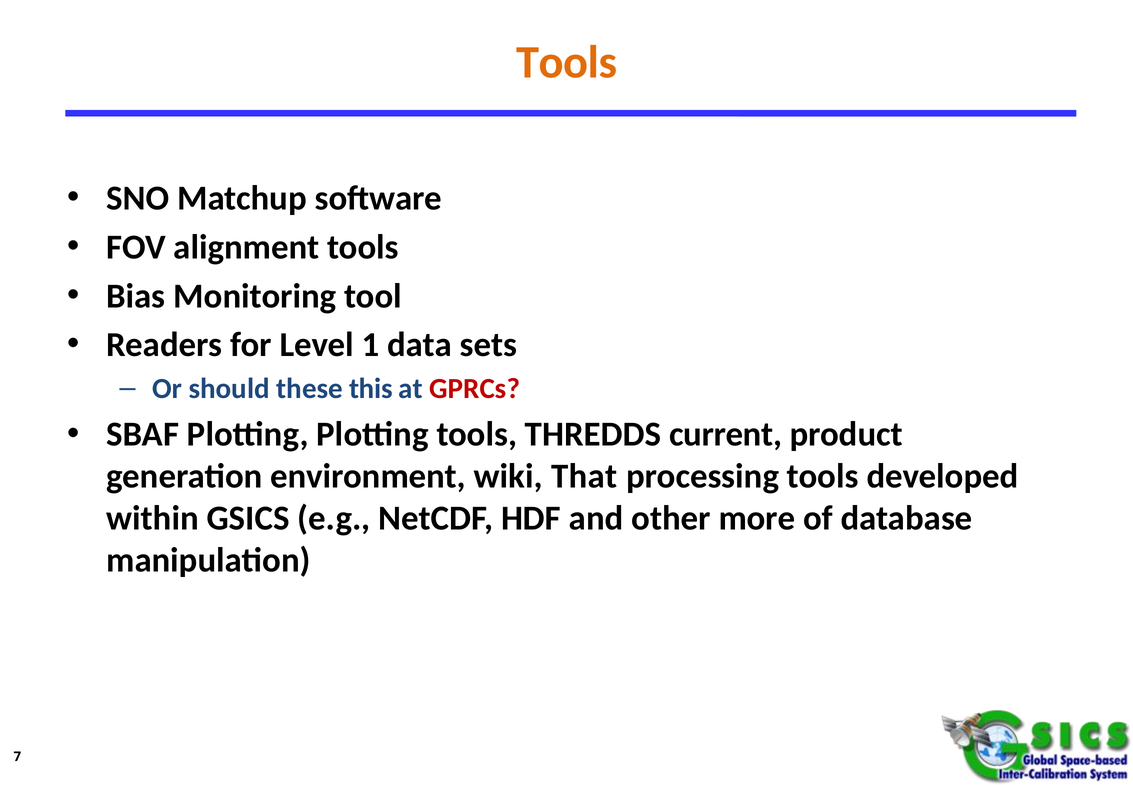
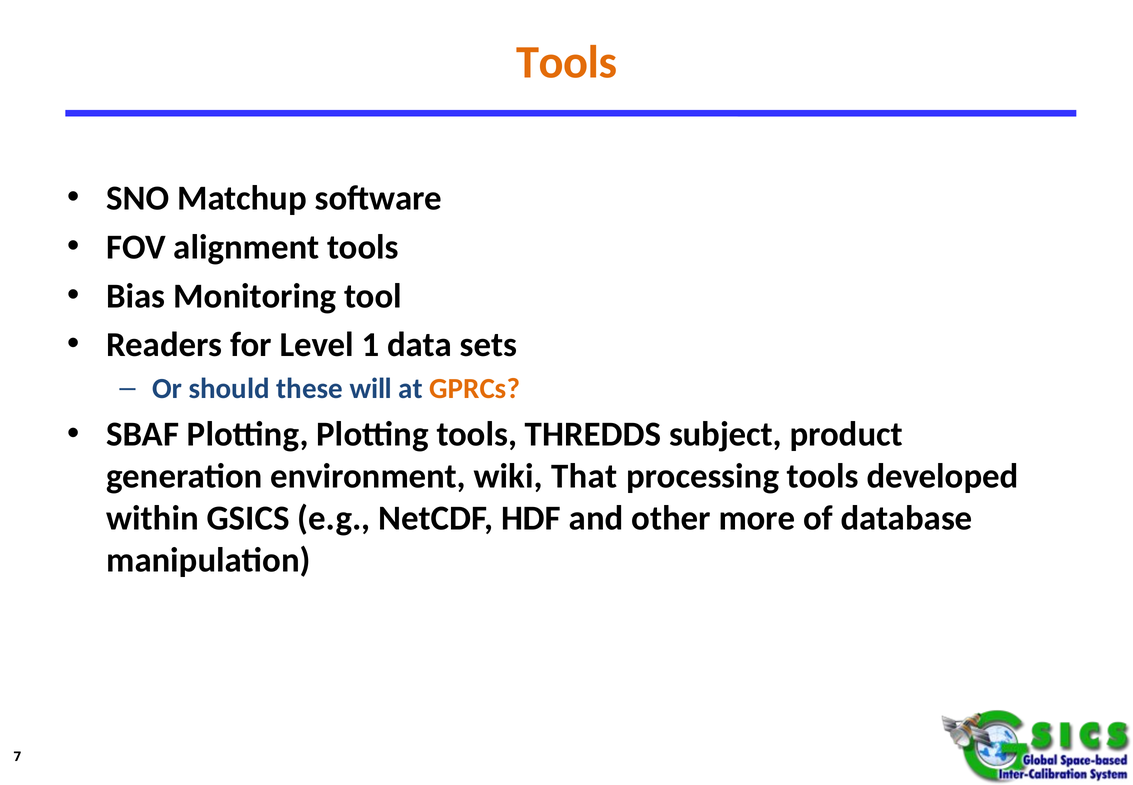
this: this -> will
GPRCs colour: red -> orange
current: current -> subject
